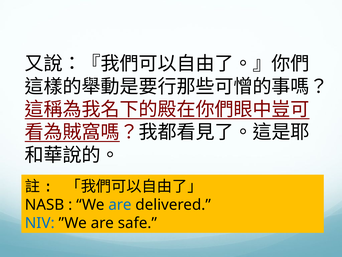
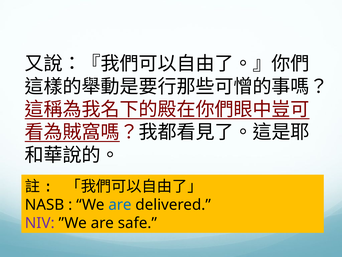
NIV colour: blue -> purple
